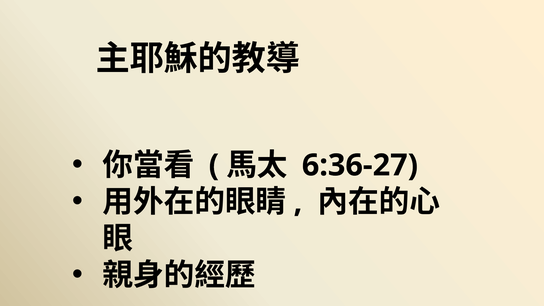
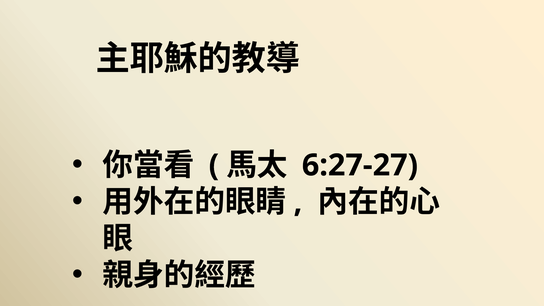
6:36-27: 6:36-27 -> 6:27-27
